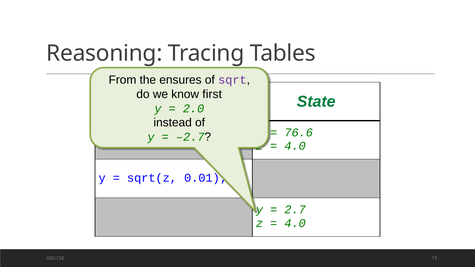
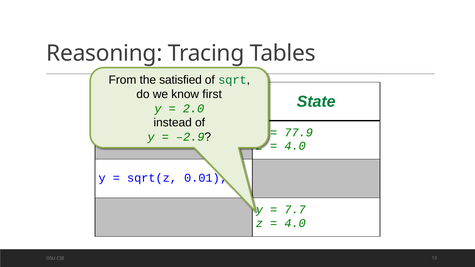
ensures: ensures -> satisfied
sqrt colour: purple -> green
76.6: 76.6 -> 77.9
–2.7: –2.7 -> –2.9
2.7: 2.7 -> 7.7
